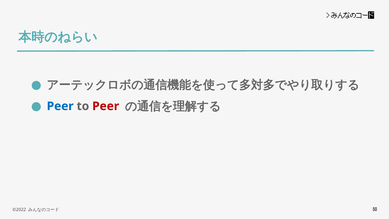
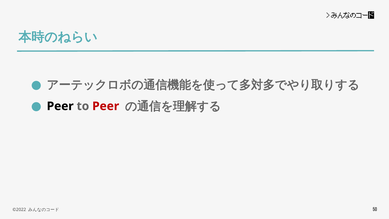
Peer at (60, 106) colour: blue -> black
